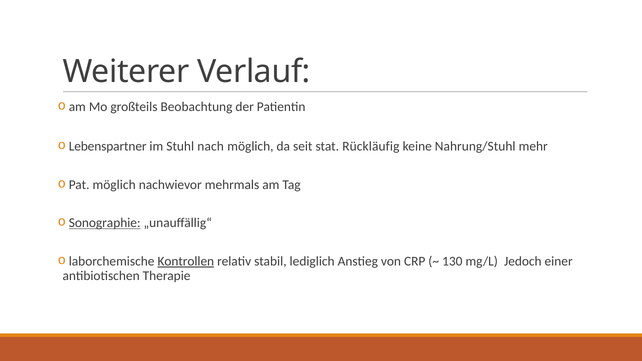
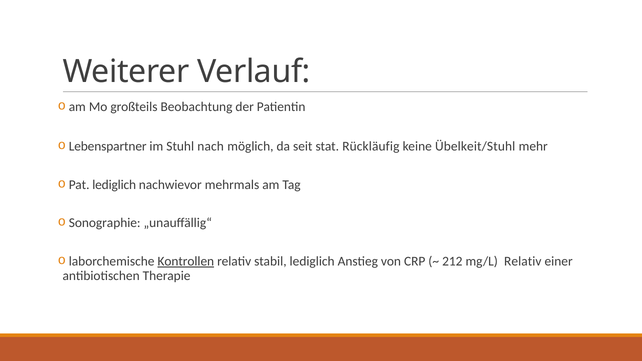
Nahrung/Stuhl: Nahrung/Stuhl -> Übelkeit/Stuhl
Pat möglich: möglich -> lediglich
Sonographie underline: present -> none
130: 130 -> 212
Jedoch at (523, 261): Jedoch -> Relativ
